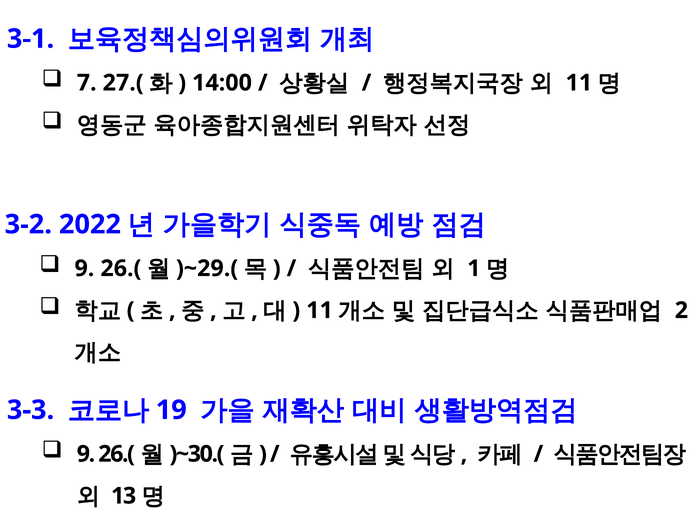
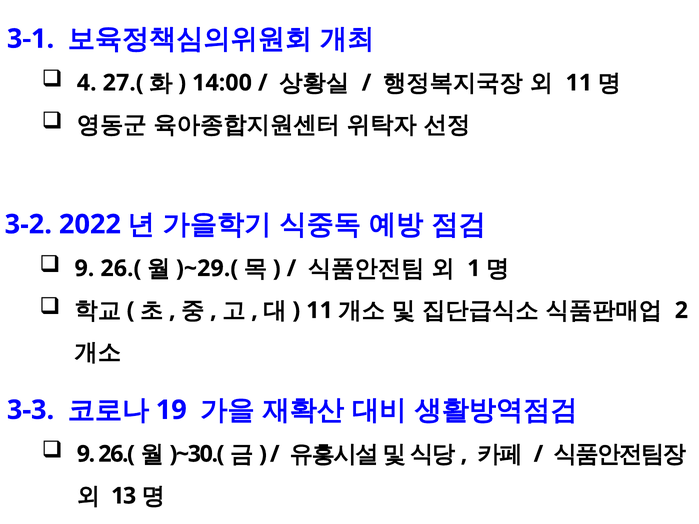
7: 7 -> 4
